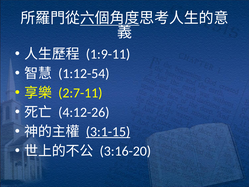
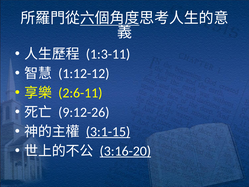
1:9-11: 1:9-11 -> 1:3-11
1:12-54: 1:12-54 -> 1:12-12
2:7-11: 2:7-11 -> 2:6-11
4:12-26: 4:12-26 -> 9:12-26
3:16-20 underline: none -> present
